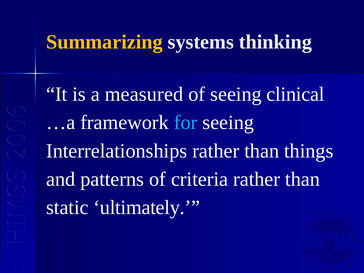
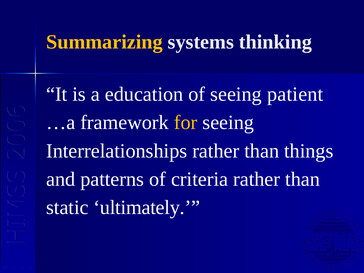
measured: measured -> education
clinical: clinical -> patient
for colour: light blue -> yellow
